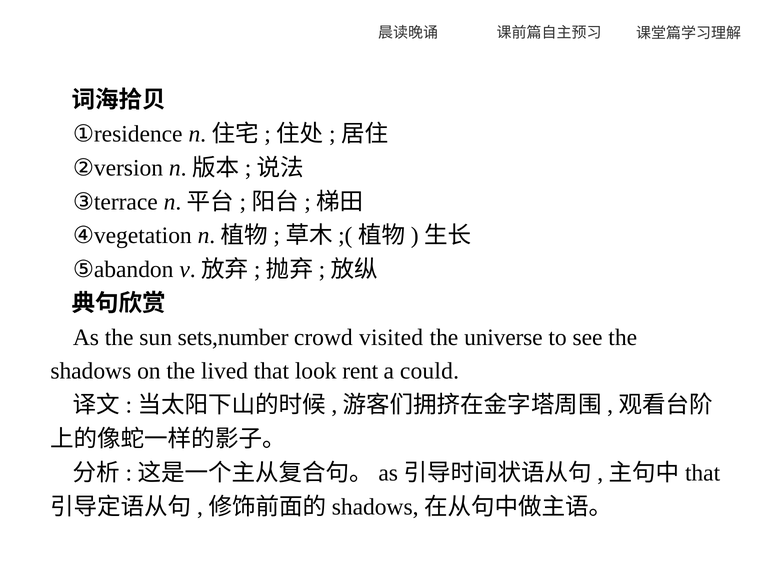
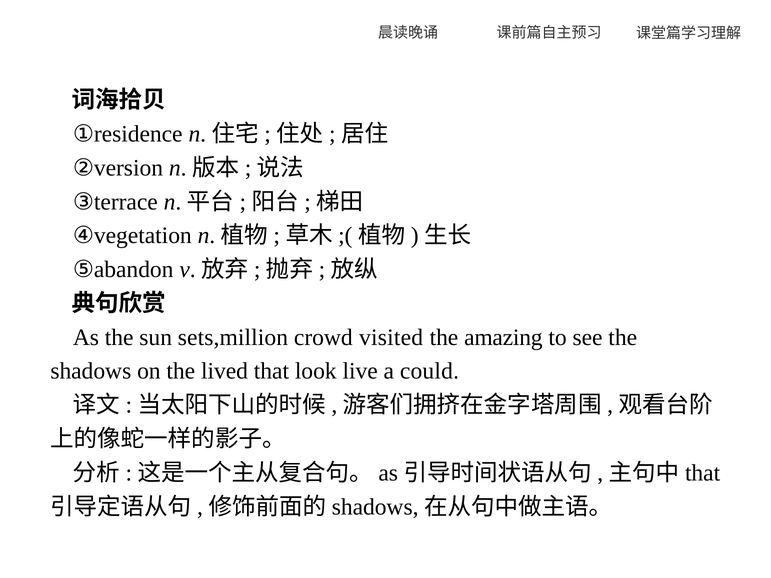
sets,number: sets,number -> sets,million
universe: universe -> amazing
rent: rent -> live
